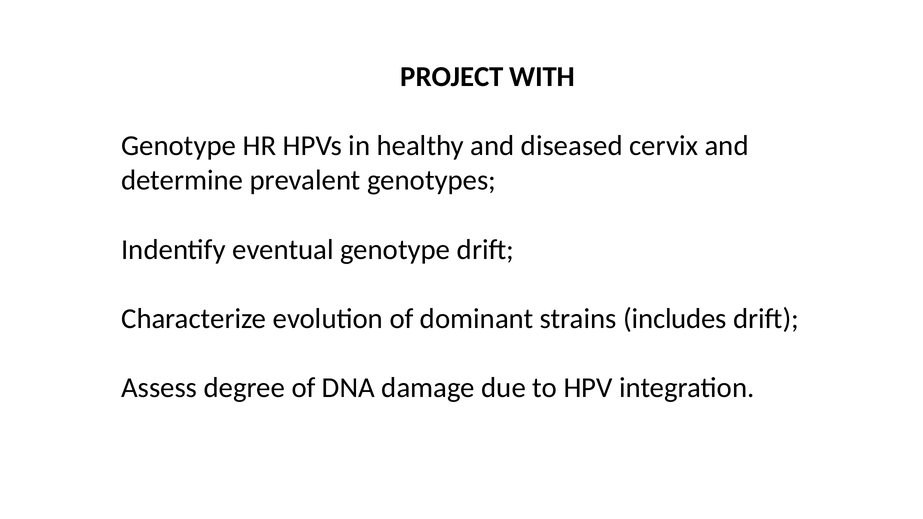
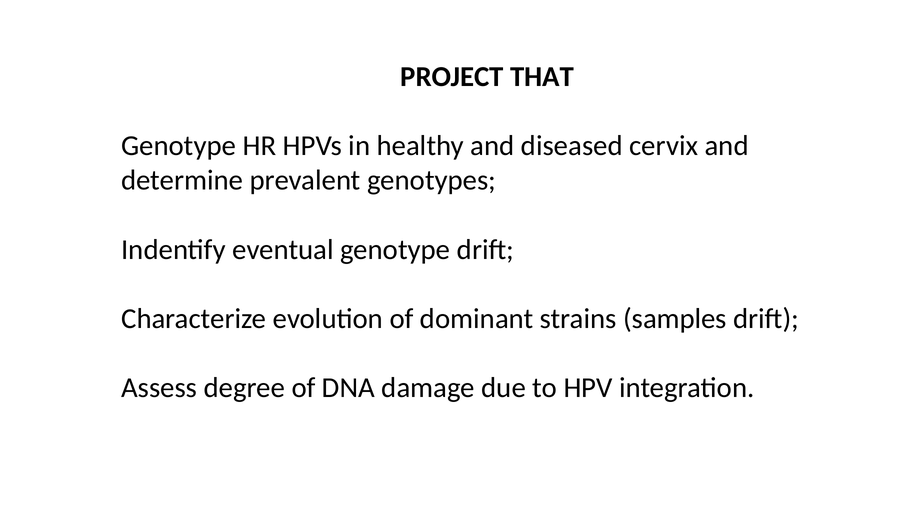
WITH: WITH -> THAT
includes: includes -> samples
